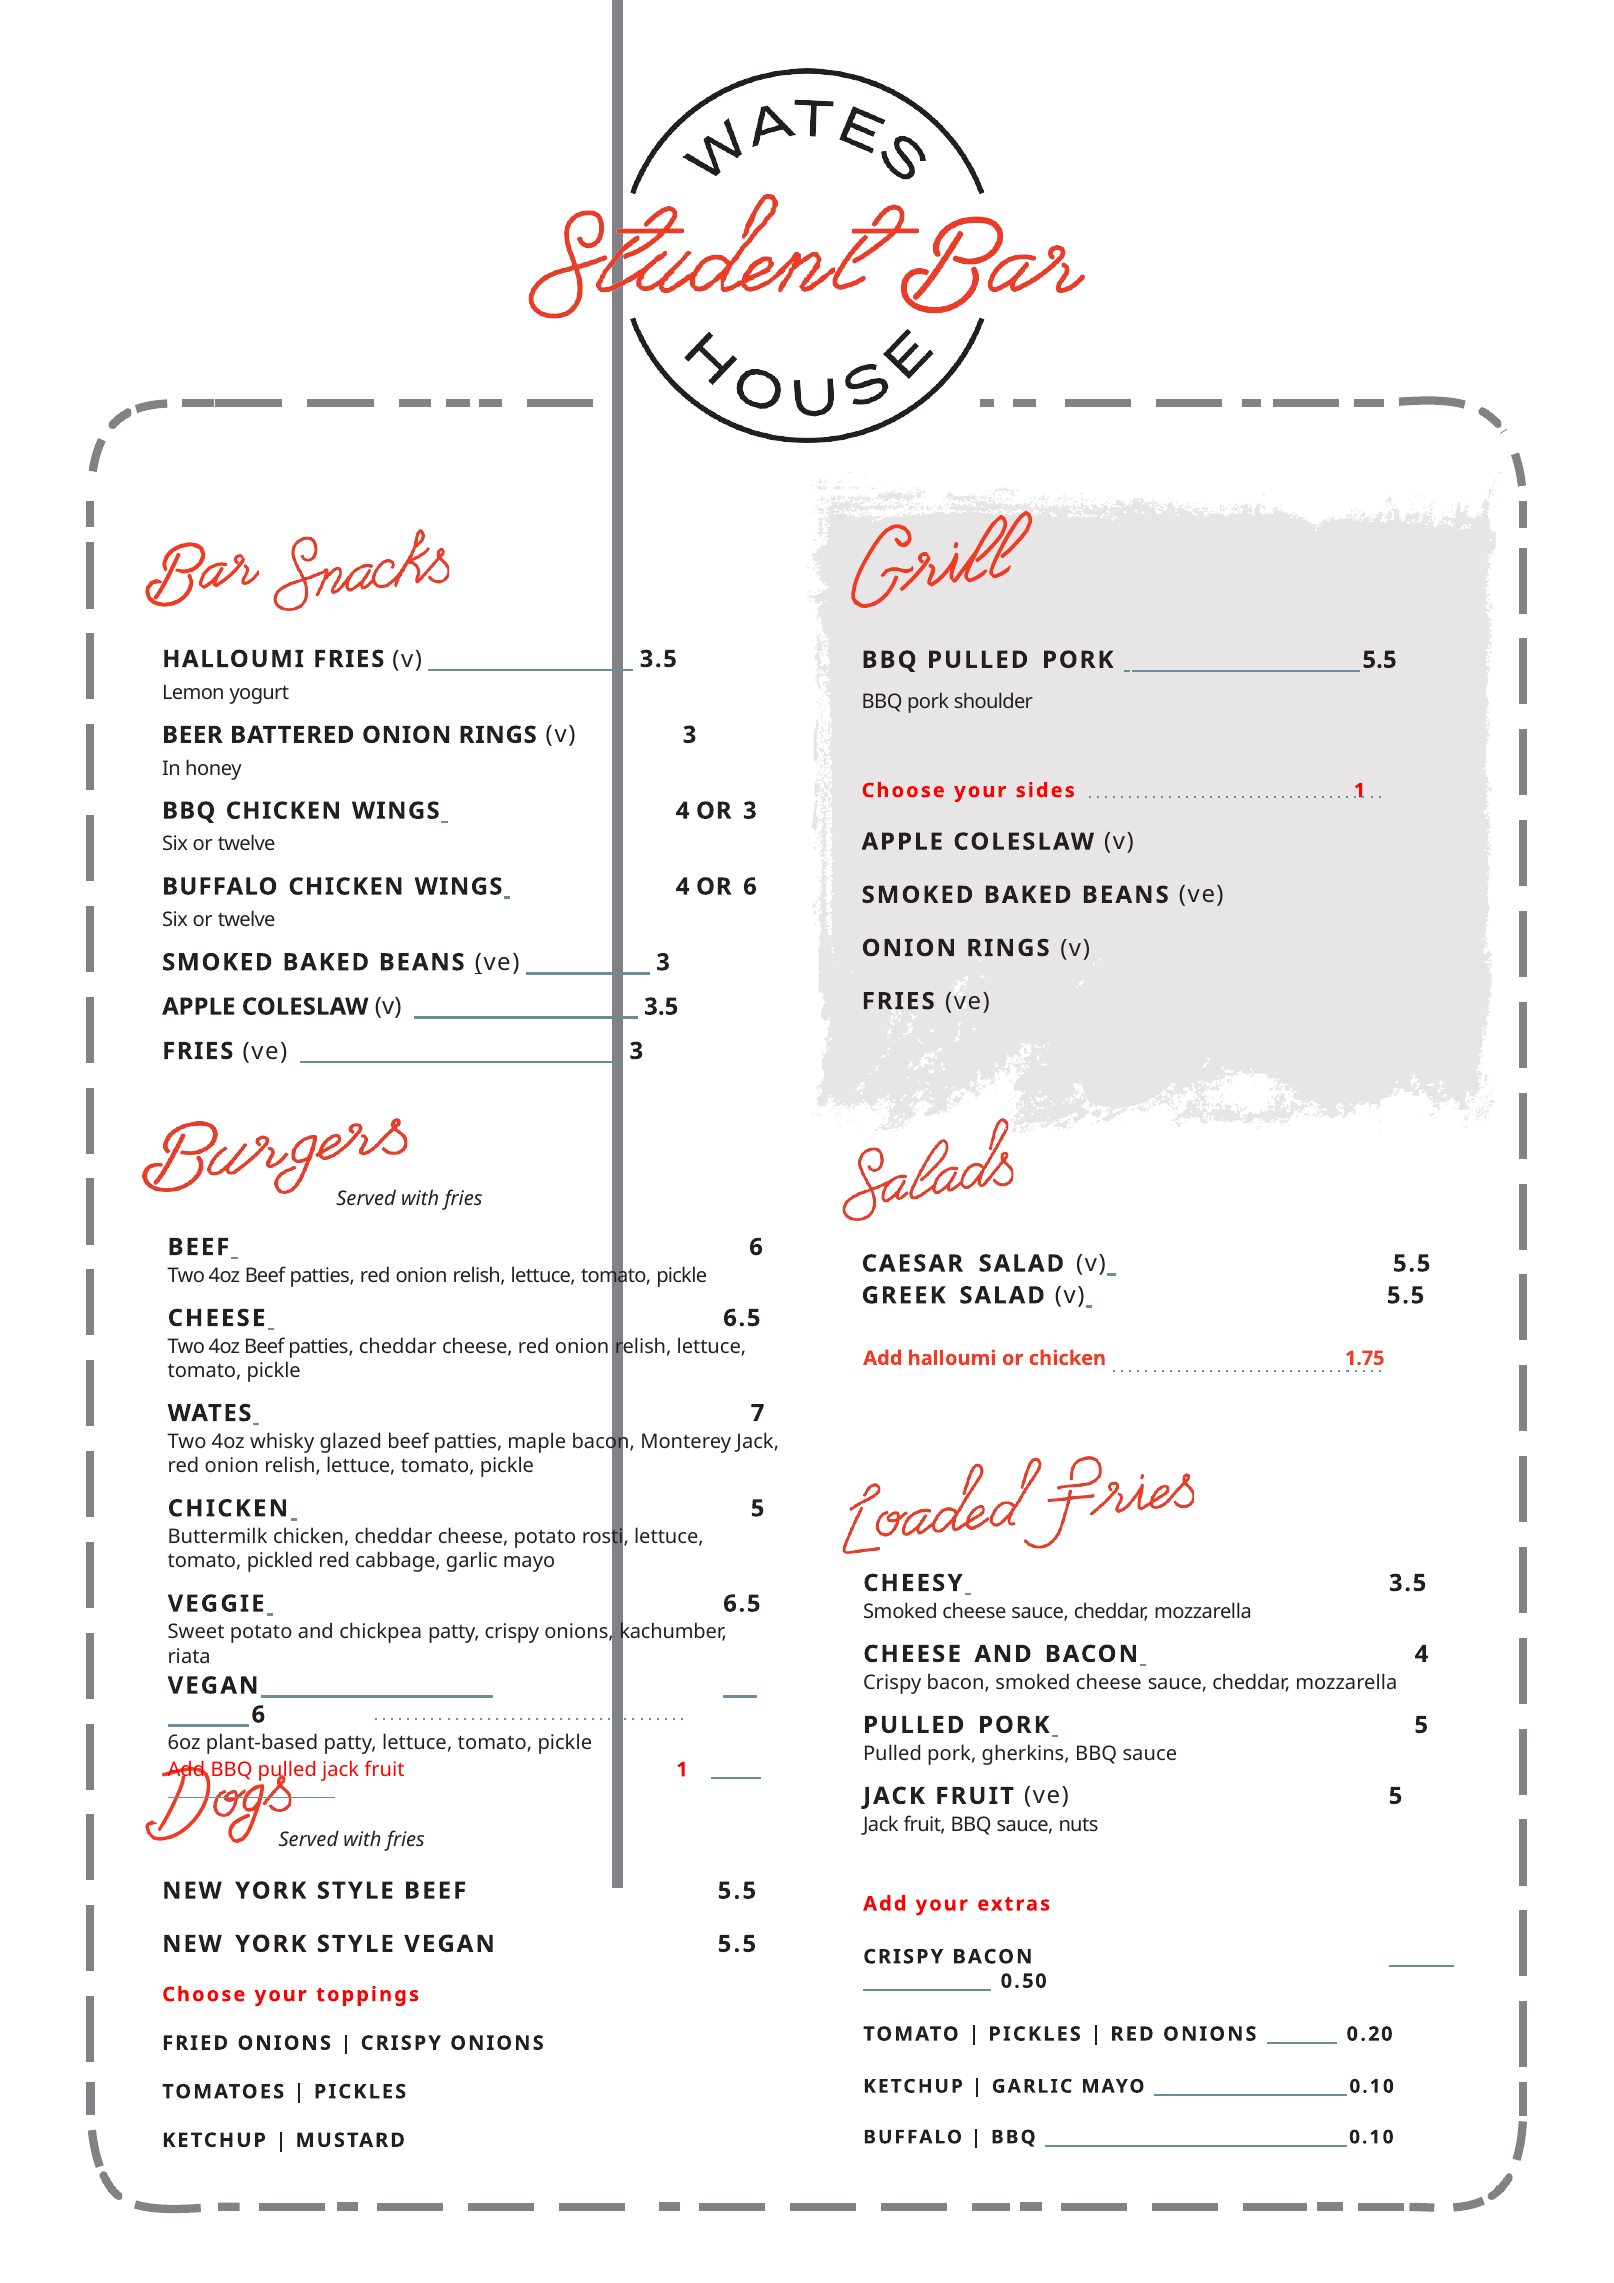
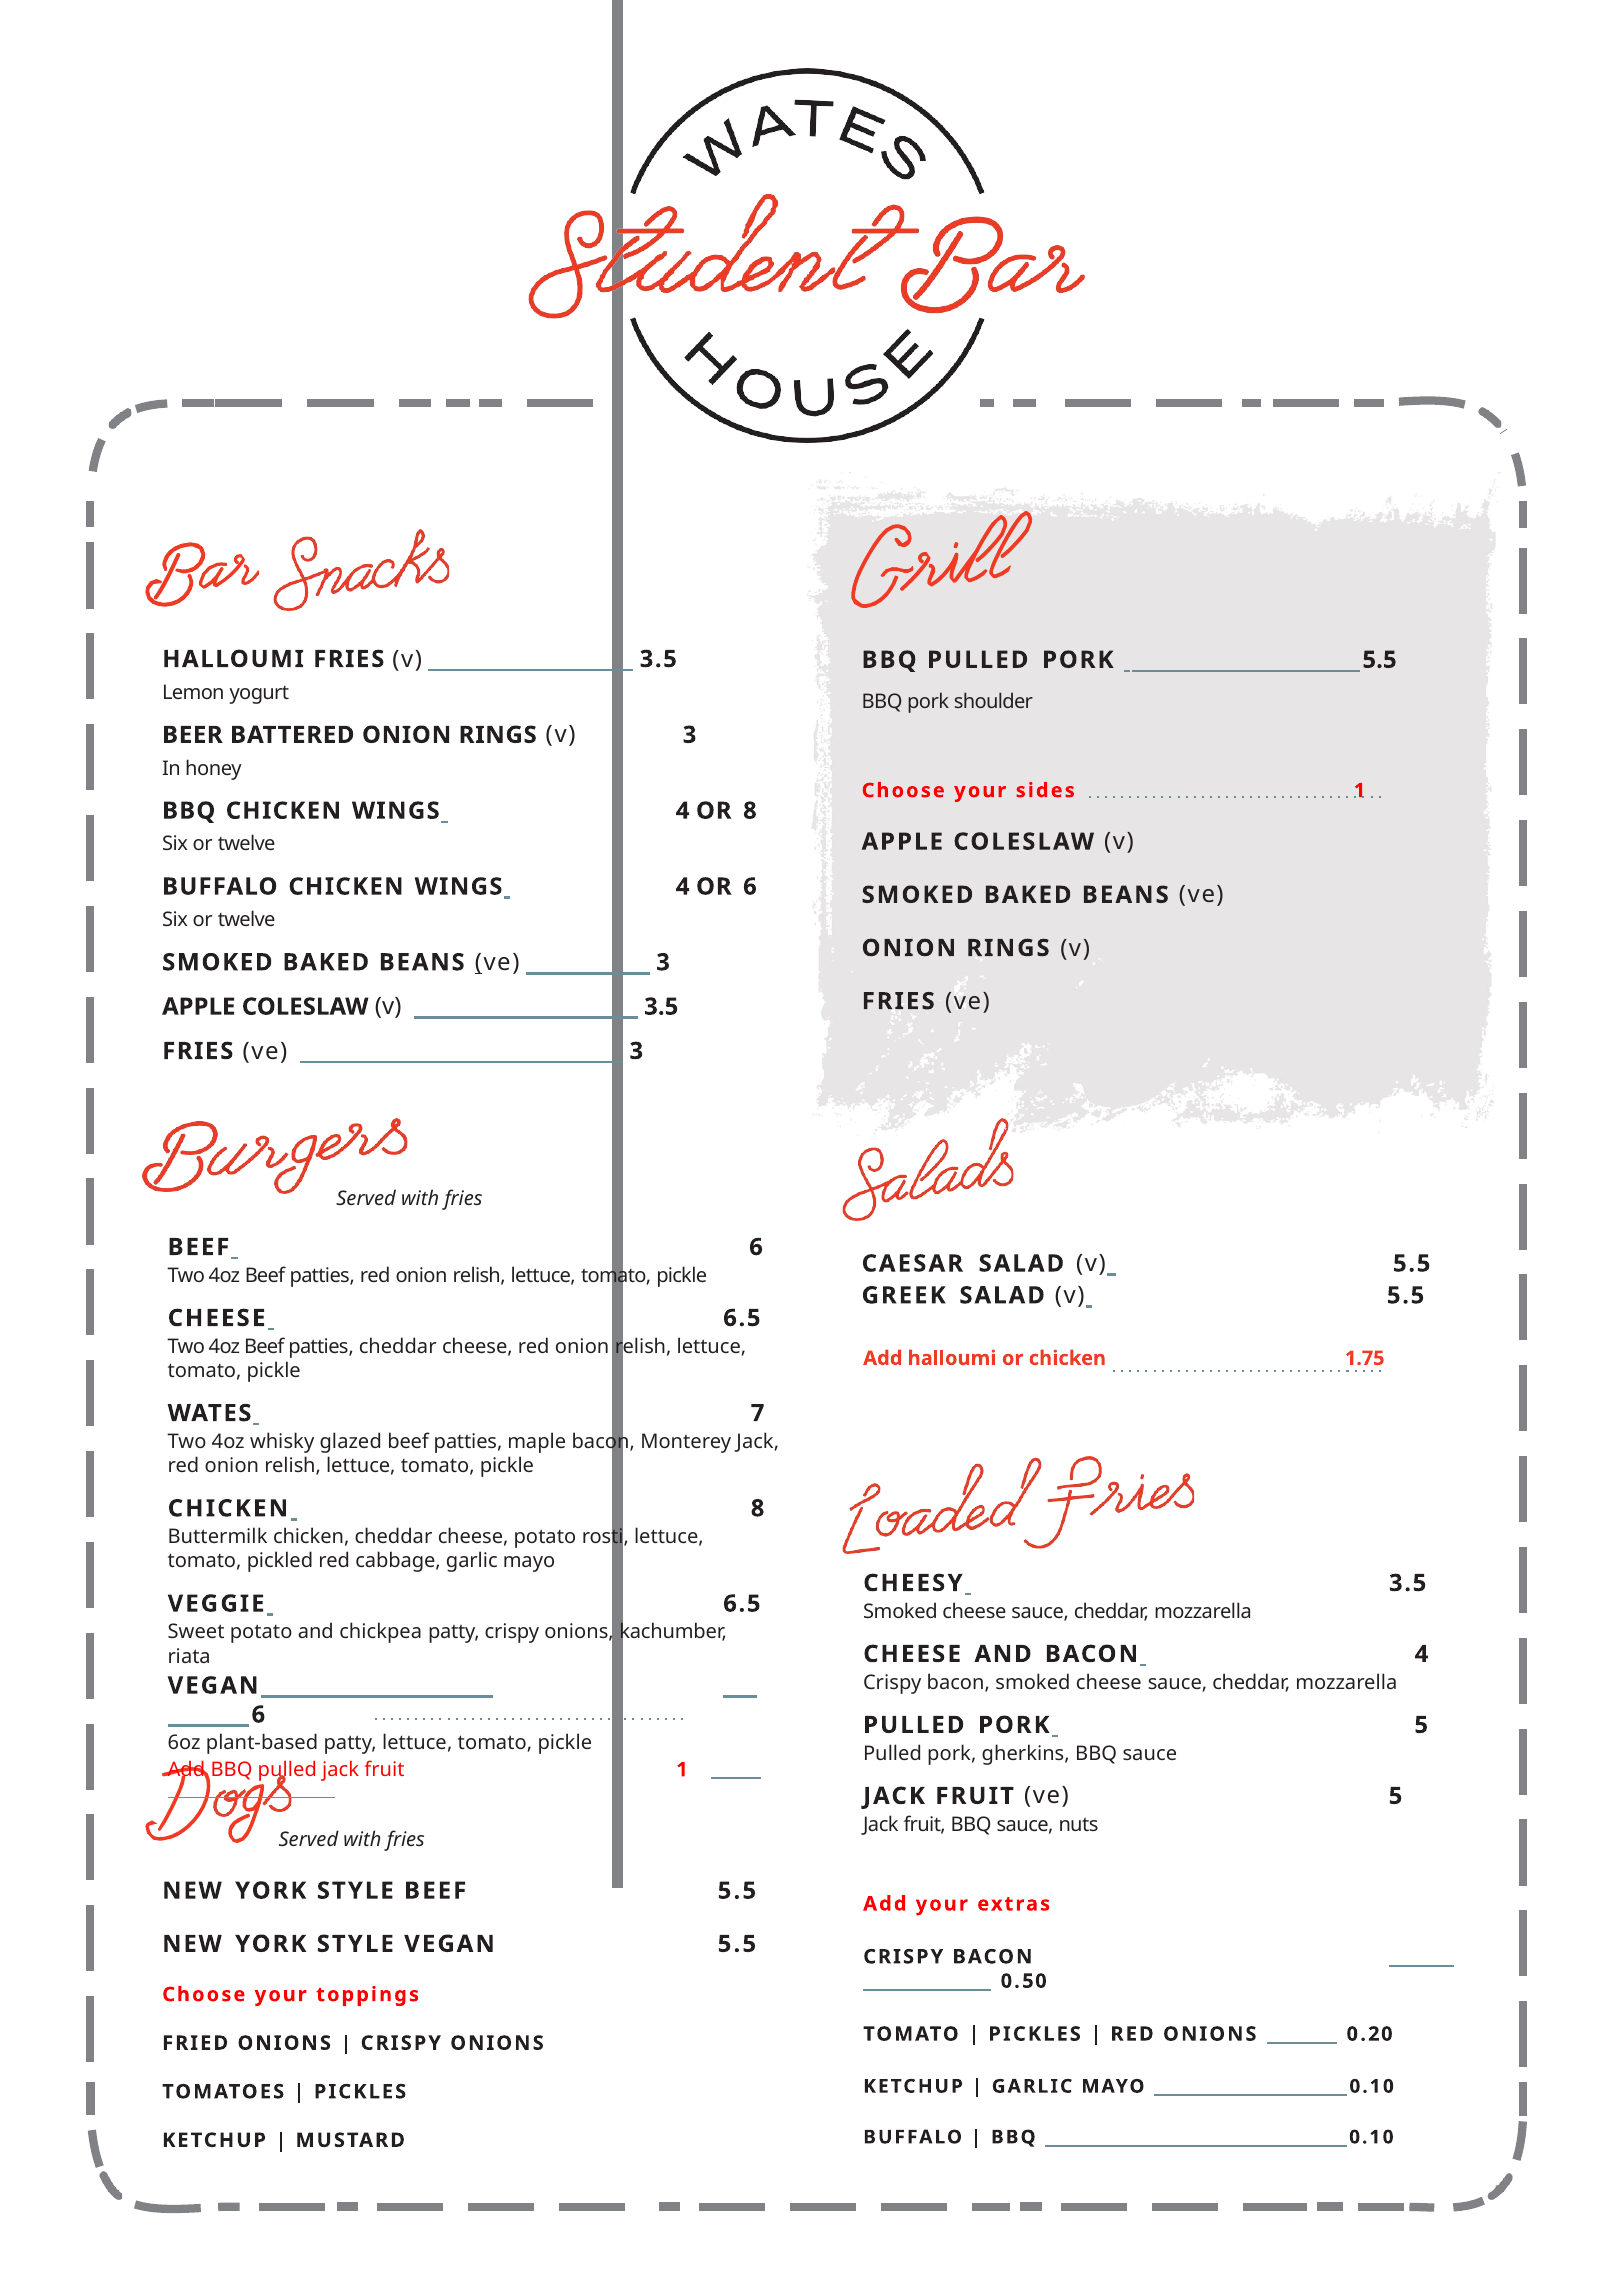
OR 3: 3 -> 8
CHICKEN 5: 5 -> 8
